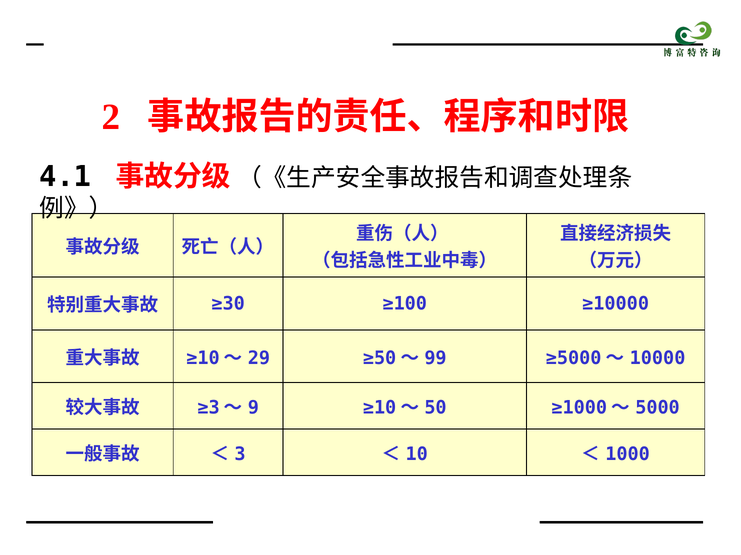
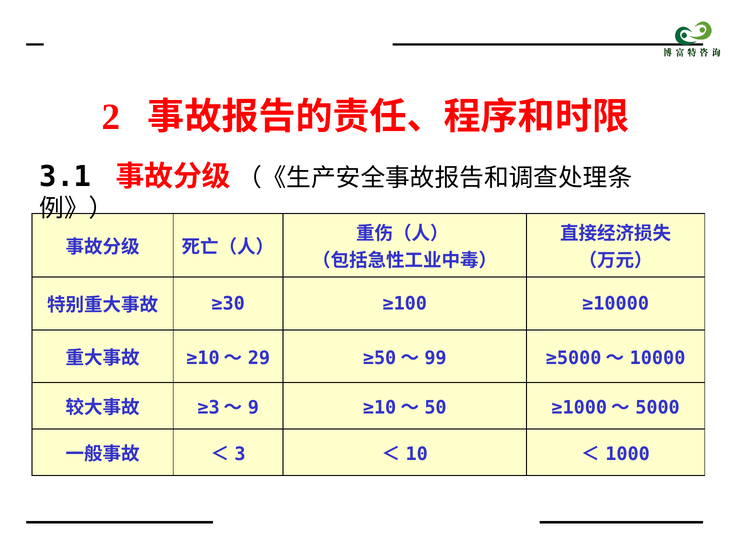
4.1: 4.1 -> 3.1
